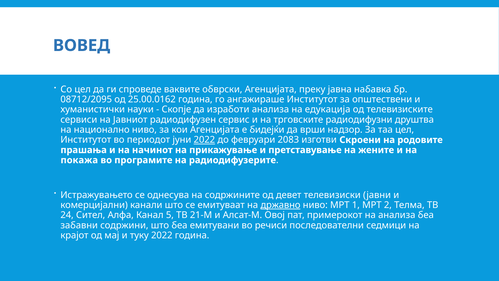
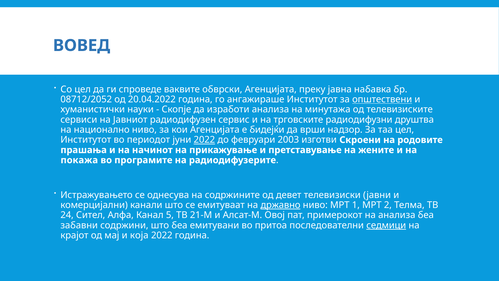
08712/2095: 08712/2095 -> 08712/2052
25.00.0162: 25.00.0162 -> 20.04.2022
општествени underline: none -> present
едукација: едукација -> минутажа
2083: 2083 -> 2003
речиси: речиси -> притоа
седмици underline: none -> present
туку: туку -> која
